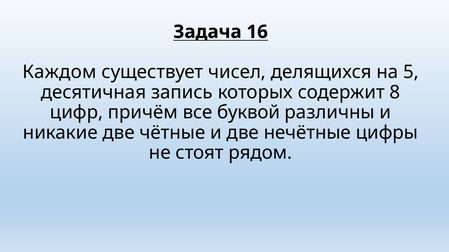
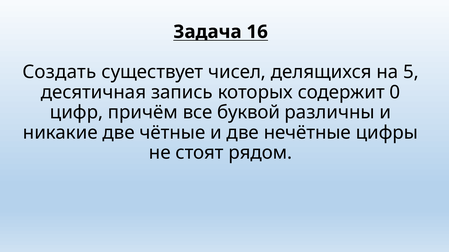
Каждом: Каждом -> Создать
8: 8 -> 0
